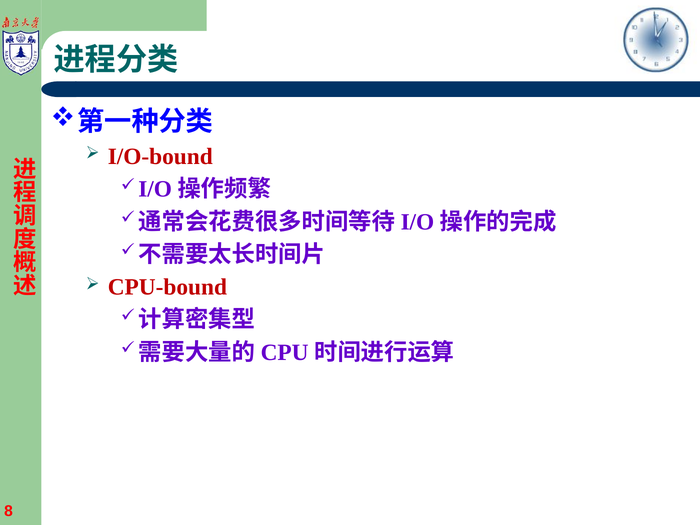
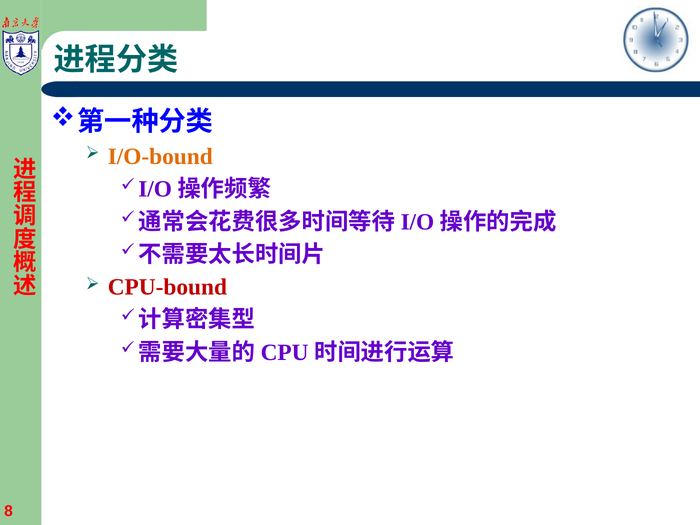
I/O-bound colour: red -> orange
